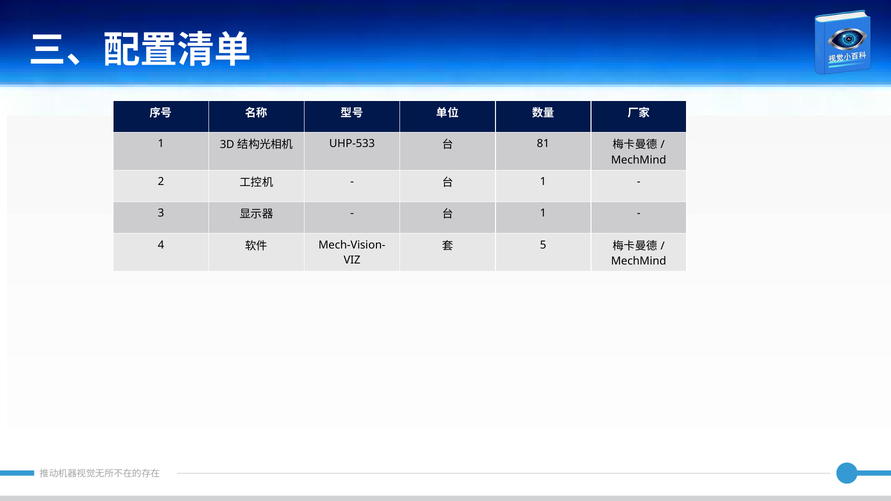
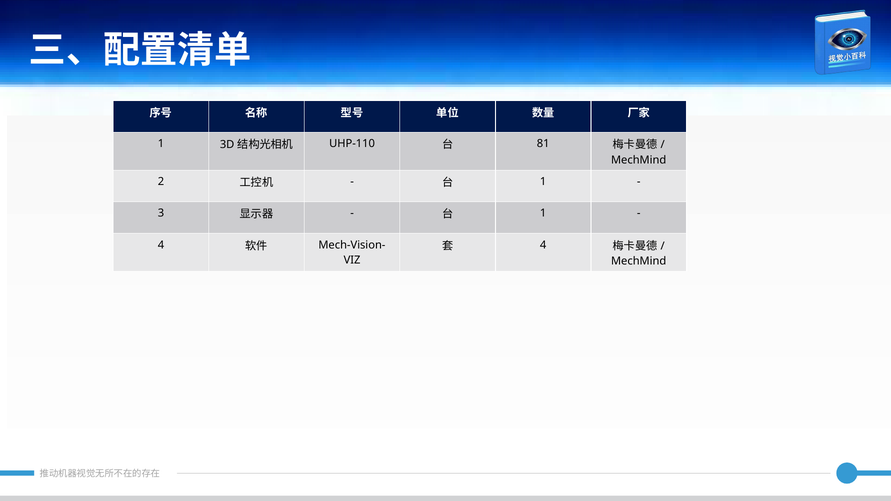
UHP-533: UHP-533 -> UHP-110
5 at (543, 245): 5 -> 4
